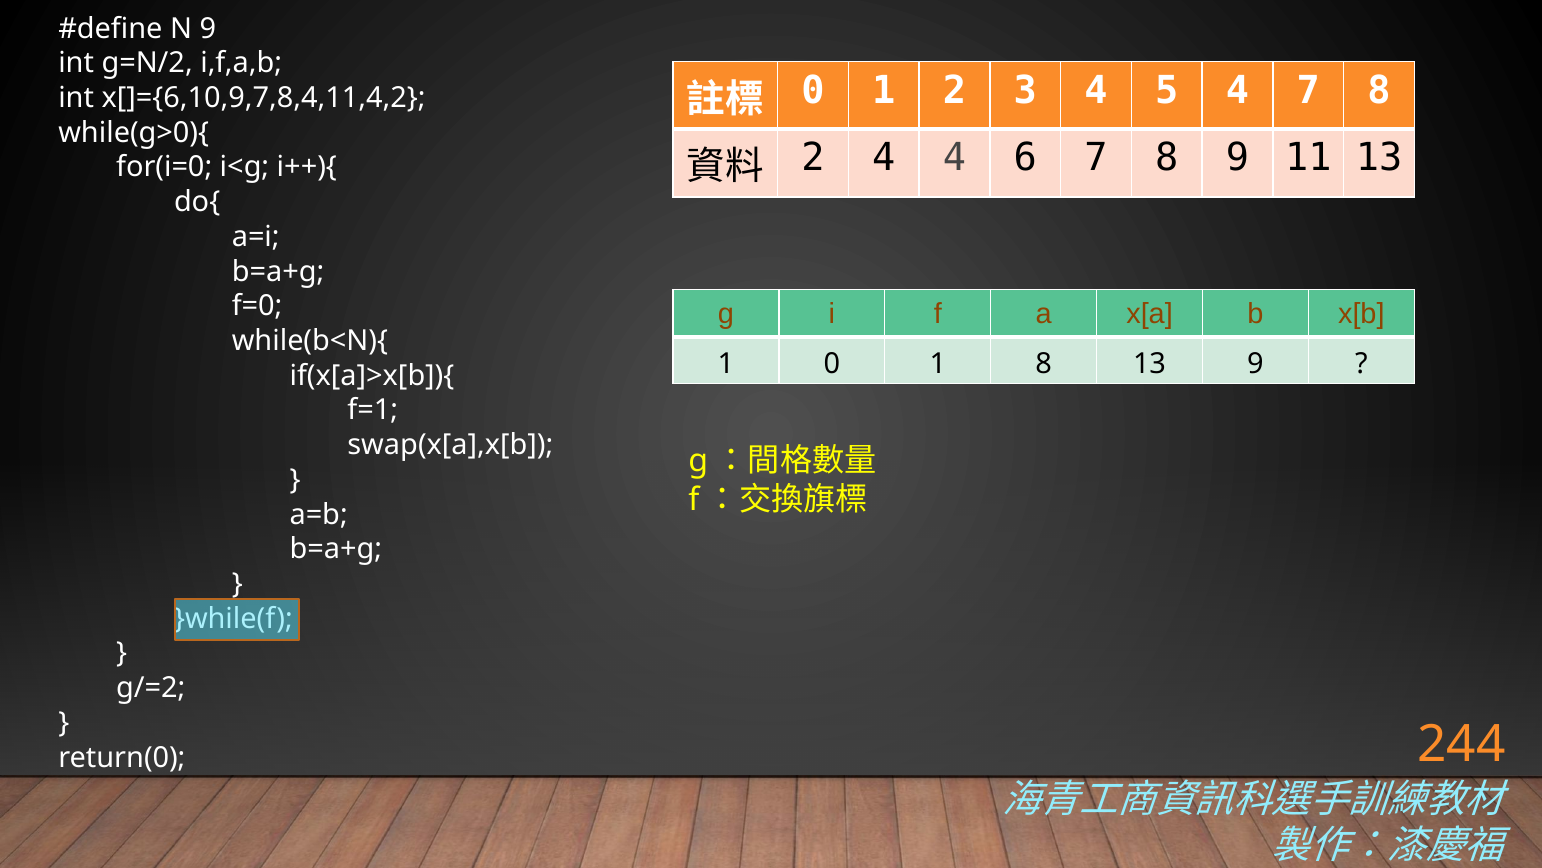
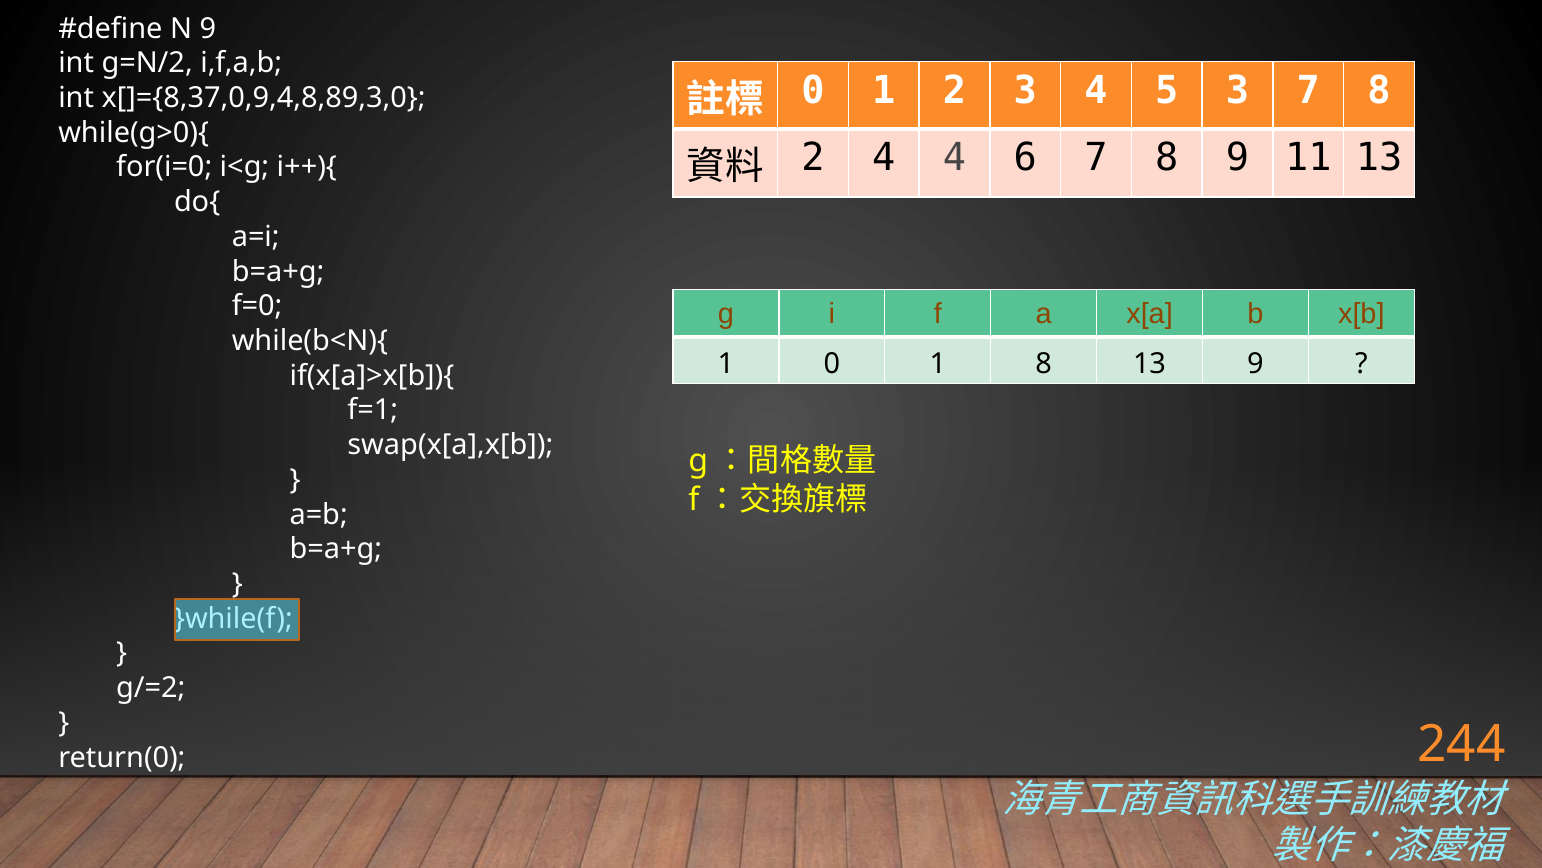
5 4: 4 -> 3
x[]={6,10,9,7,8,4,11,4,2: x[]={6,10,9,7,8,4,11,4,2 -> x[]={8,37,0,9,4,8,89,3,0
